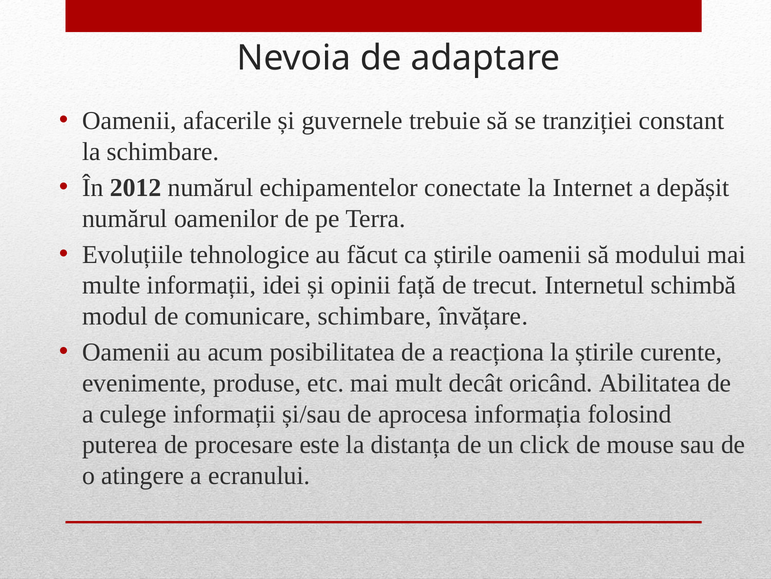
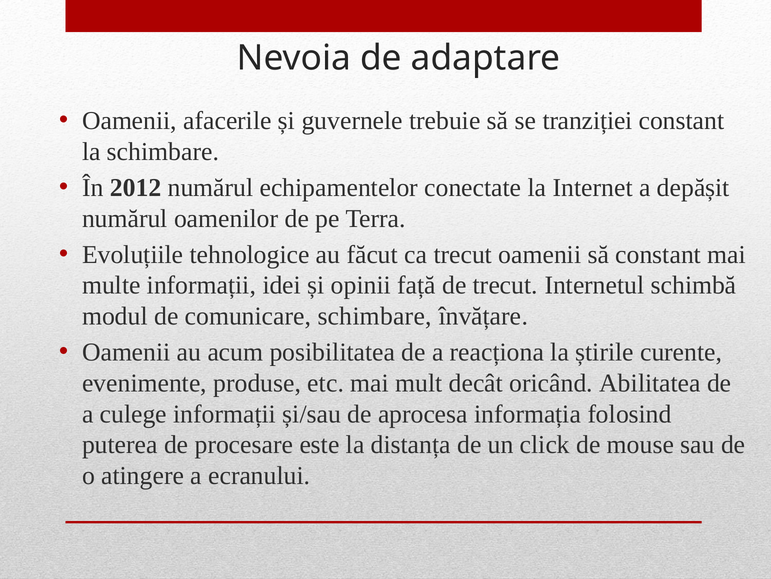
ca știrile: știrile -> trecut
să modului: modului -> constant
